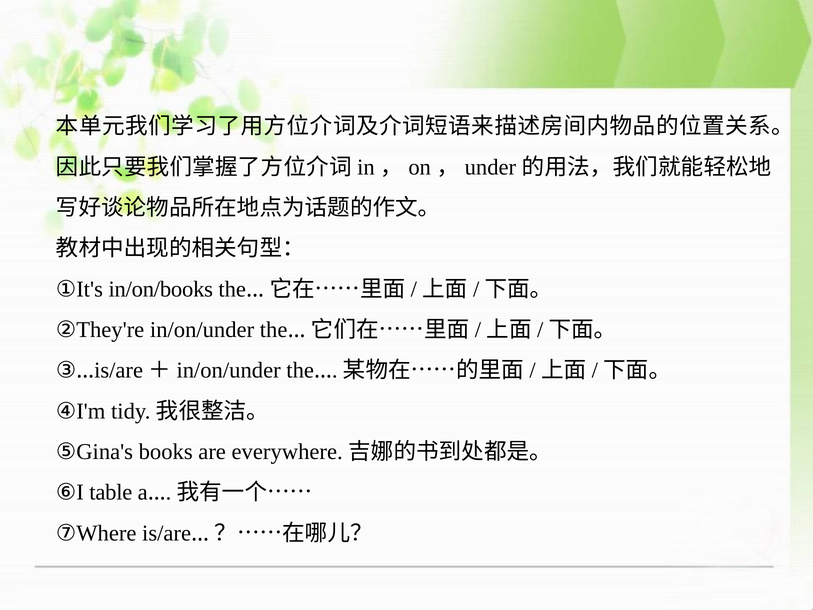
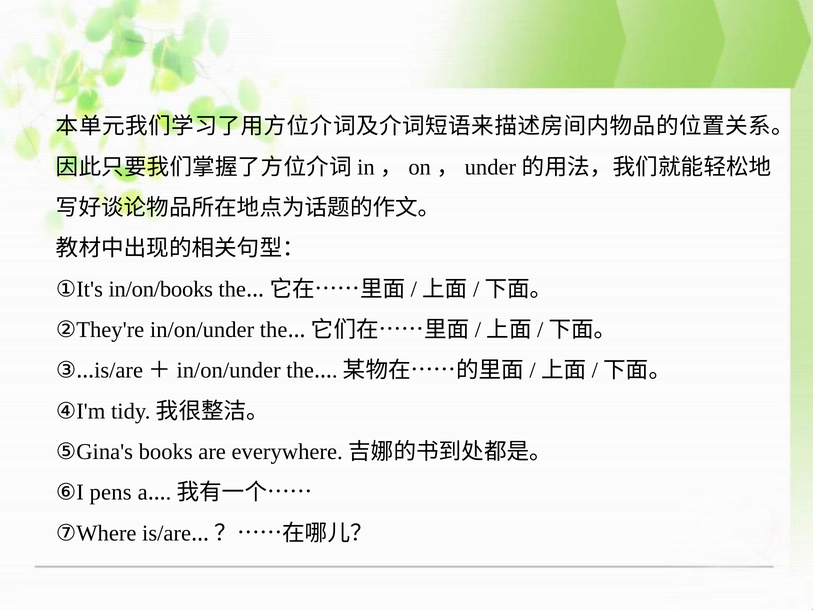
table: table -> pens
